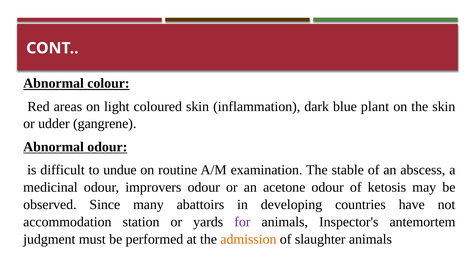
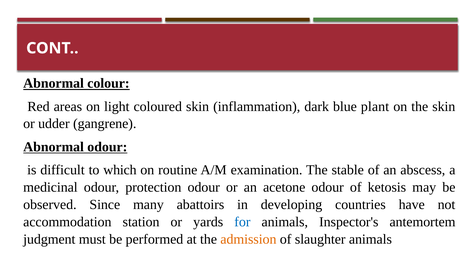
undue: undue -> which
improvers: improvers -> protection
for colour: purple -> blue
